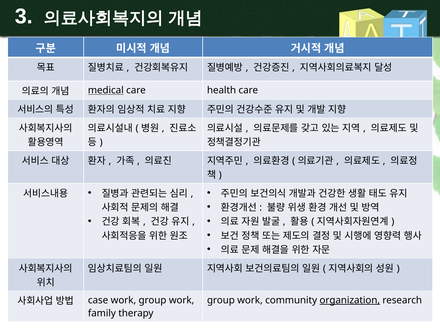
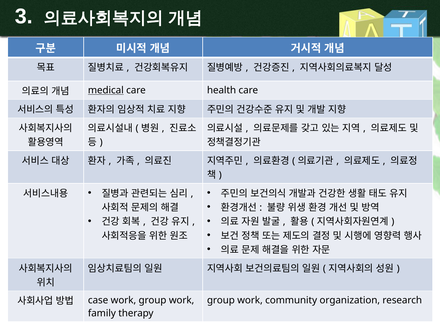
organization underline: present -> none
